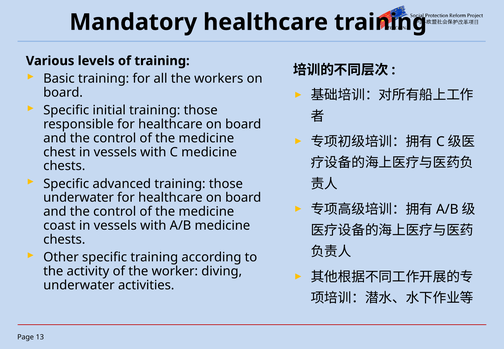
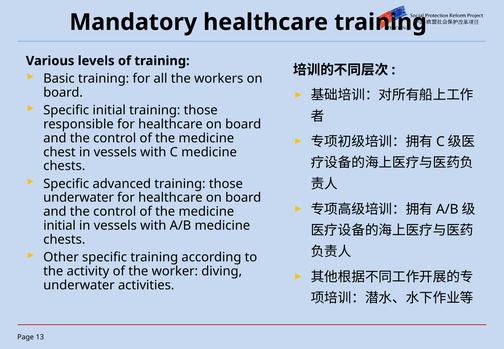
coast at (59, 226): coast -> initial
